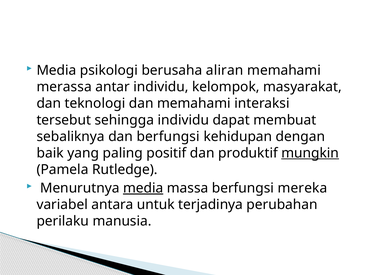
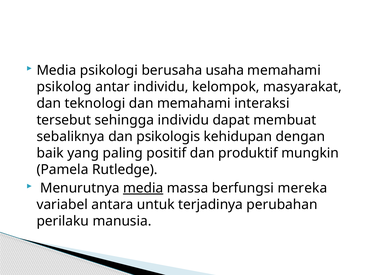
aliran: aliran -> usaha
merassa: merassa -> psikolog
dan berfungsi: berfungsi -> psikologis
mungkin underline: present -> none
